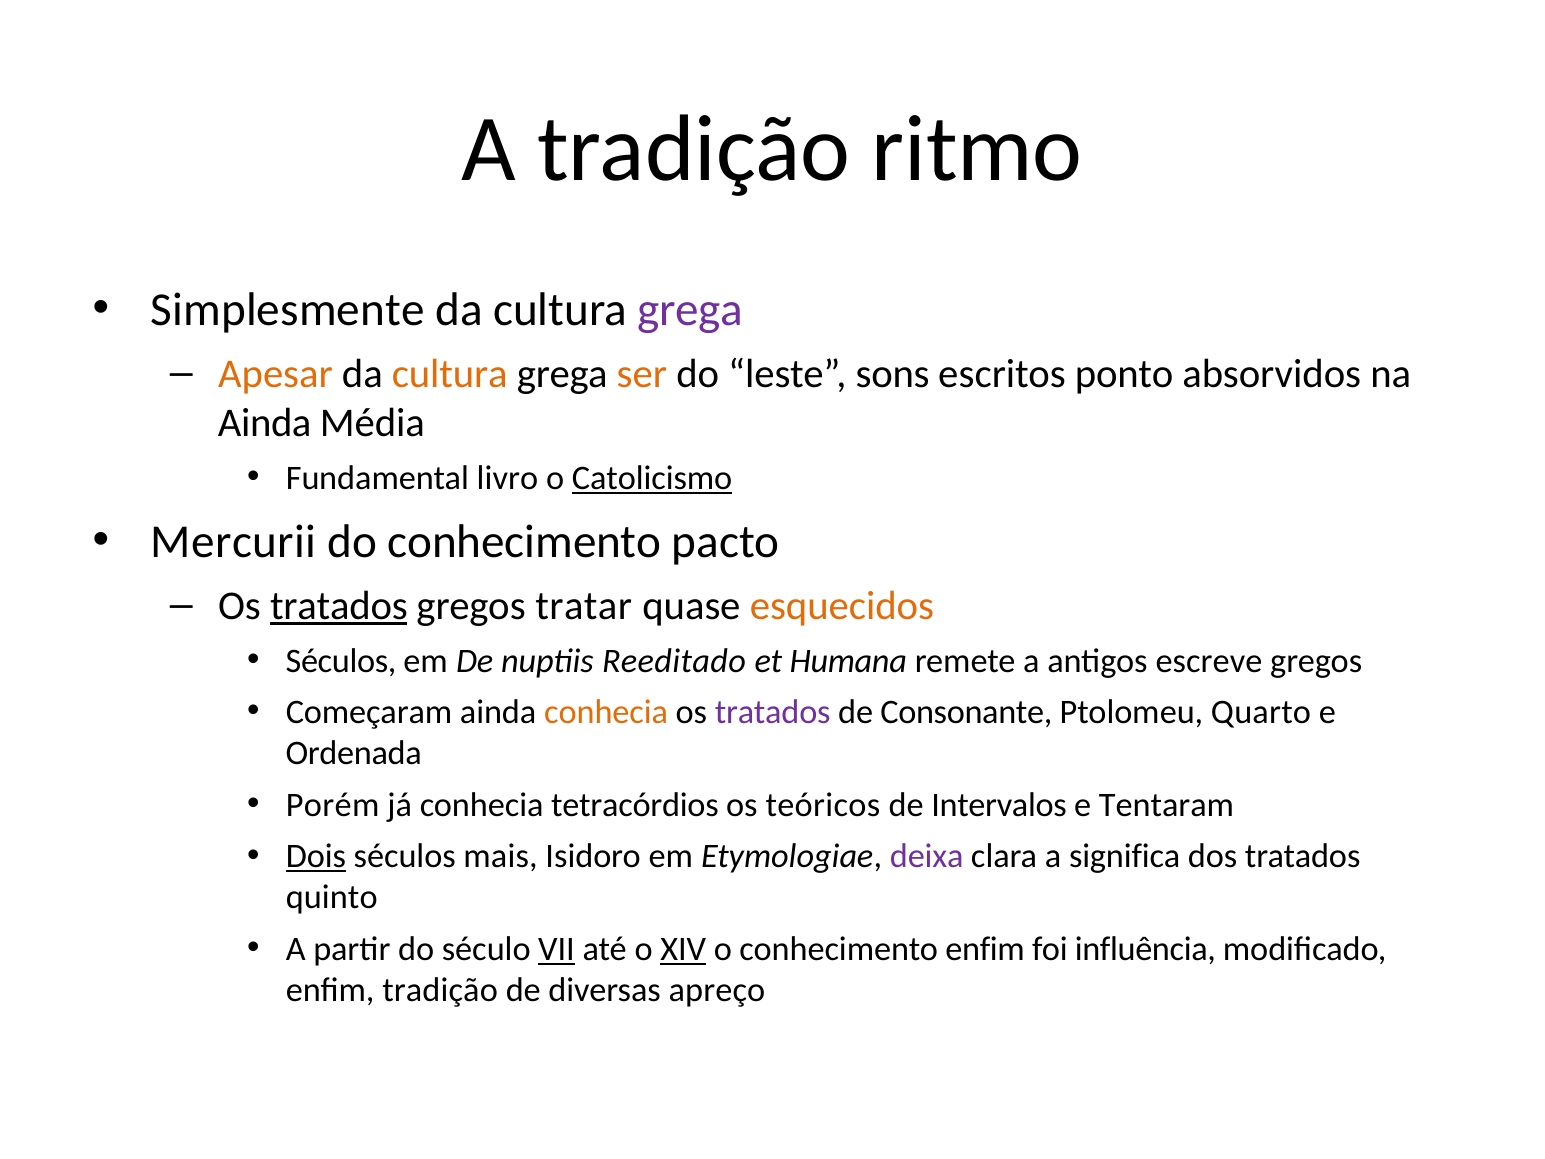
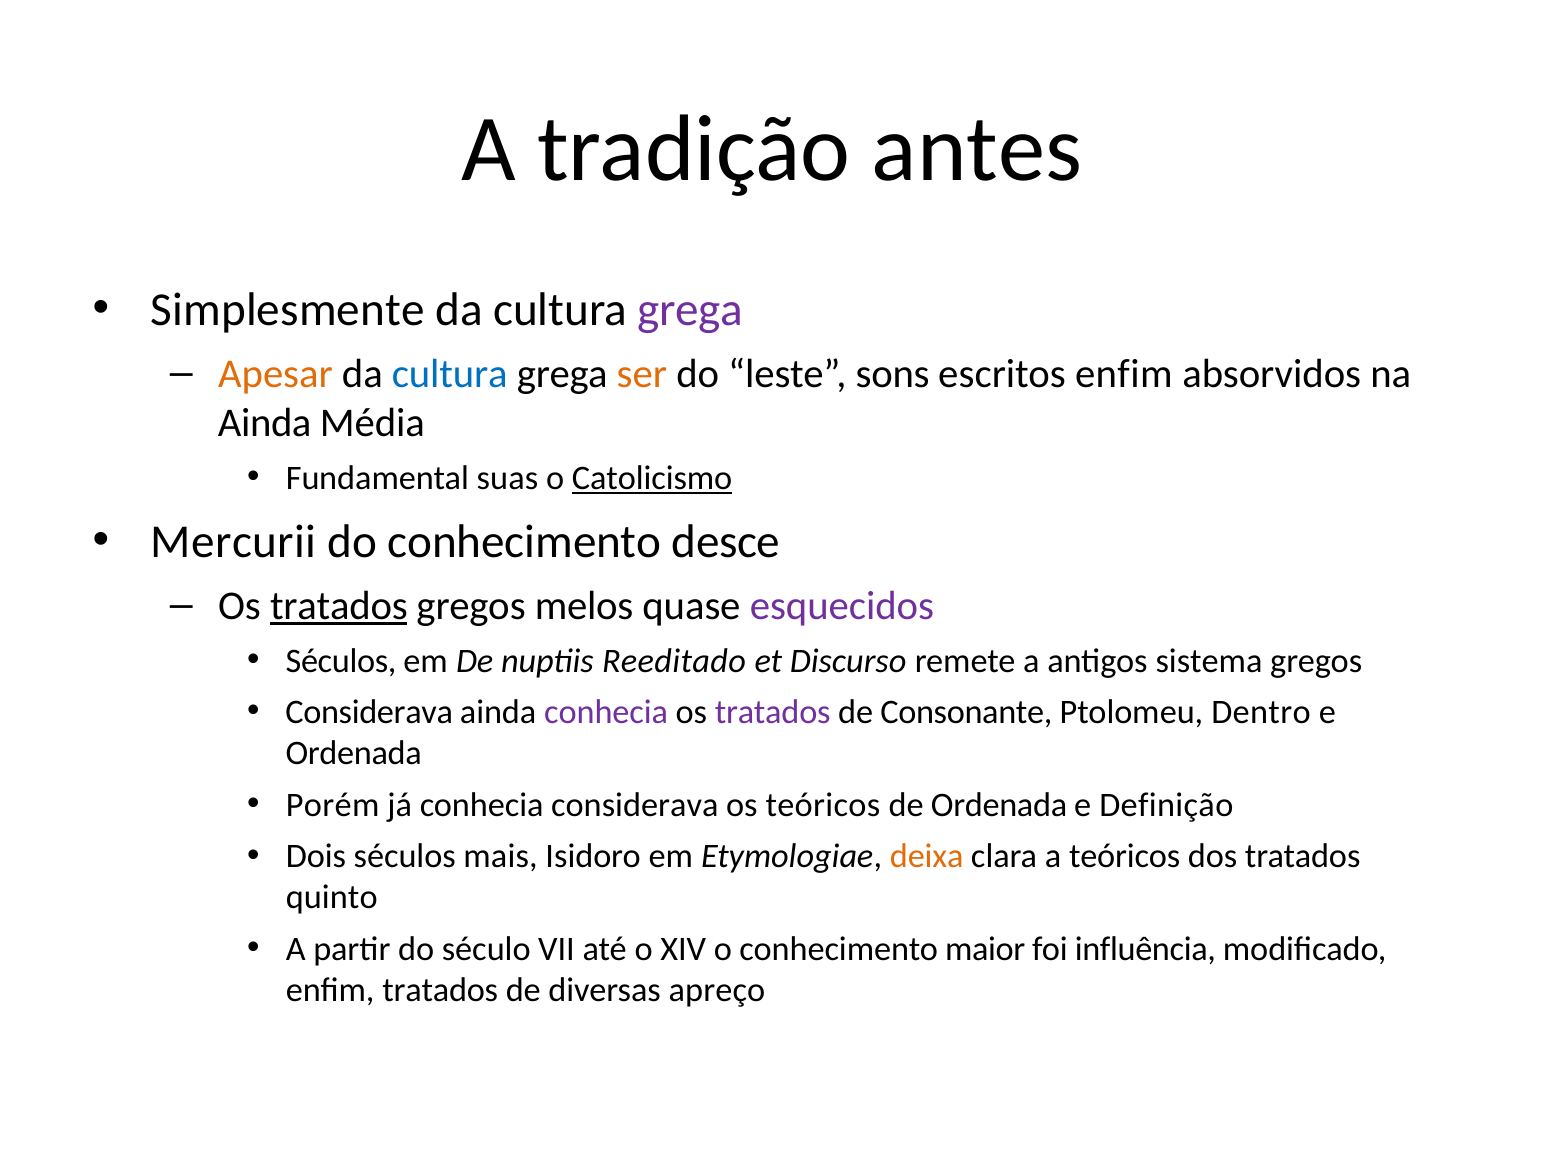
ritmo: ritmo -> antes
cultura at (450, 374) colour: orange -> blue
escritos ponto: ponto -> enfim
livro: livro -> suas
pacto: pacto -> desce
tratar: tratar -> melos
esquecidos colour: orange -> purple
Humana: Humana -> Discurso
escreve: escreve -> sistema
Começaram at (369, 712): Começaram -> Considerava
conhecia at (606, 712) colour: orange -> purple
Quarto: Quarto -> Dentro
conhecia tetracórdios: tetracórdios -> considerava
de Intervalos: Intervalos -> Ordenada
Tentaram: Tentaram -> Definição
Dois underline: present -> none
deixa colour: purple -> orange
a significa: significa -> teóricos
VII underline: present -> none
XIV underline: present -> none
conhecimento enfim: enfim -> maior
enfim tradição: tradição -> tratados
